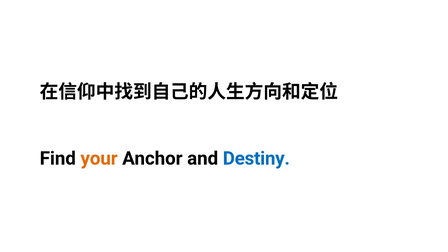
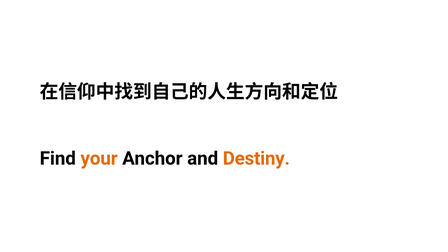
Destiny colour: blue -> orange
